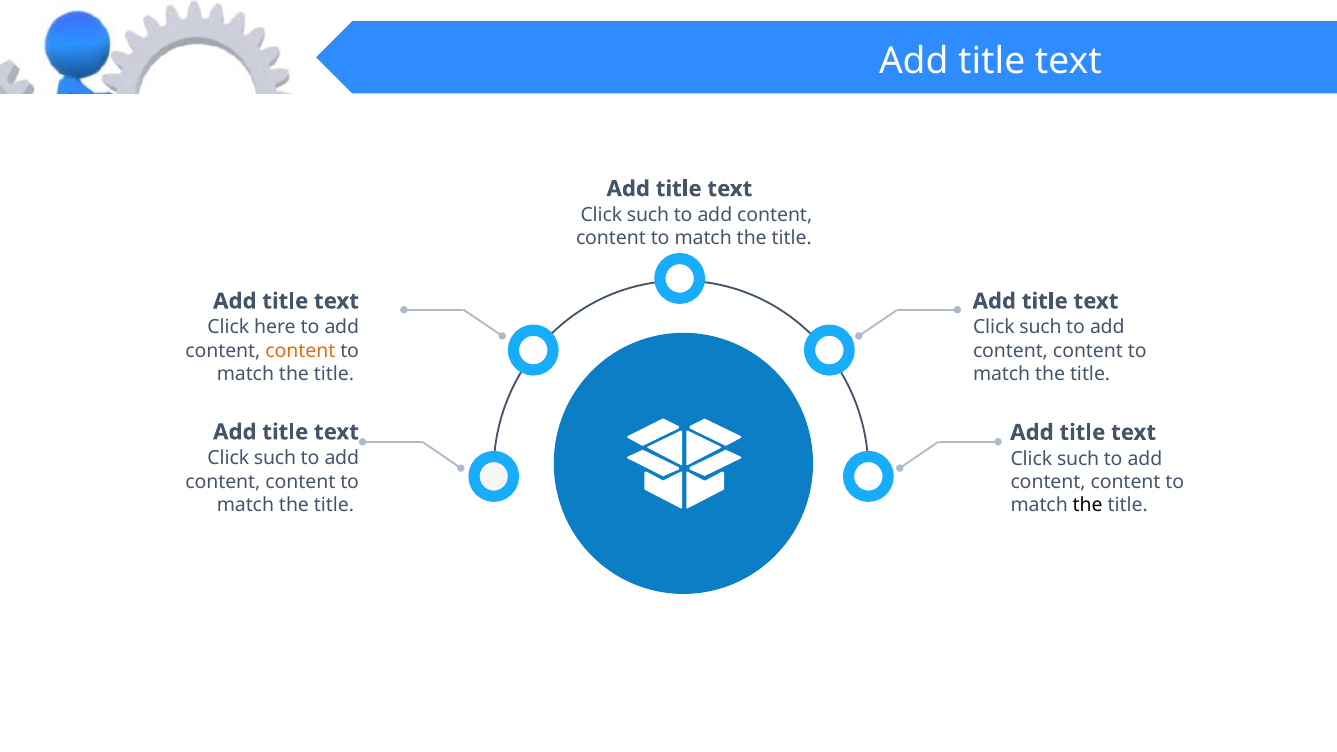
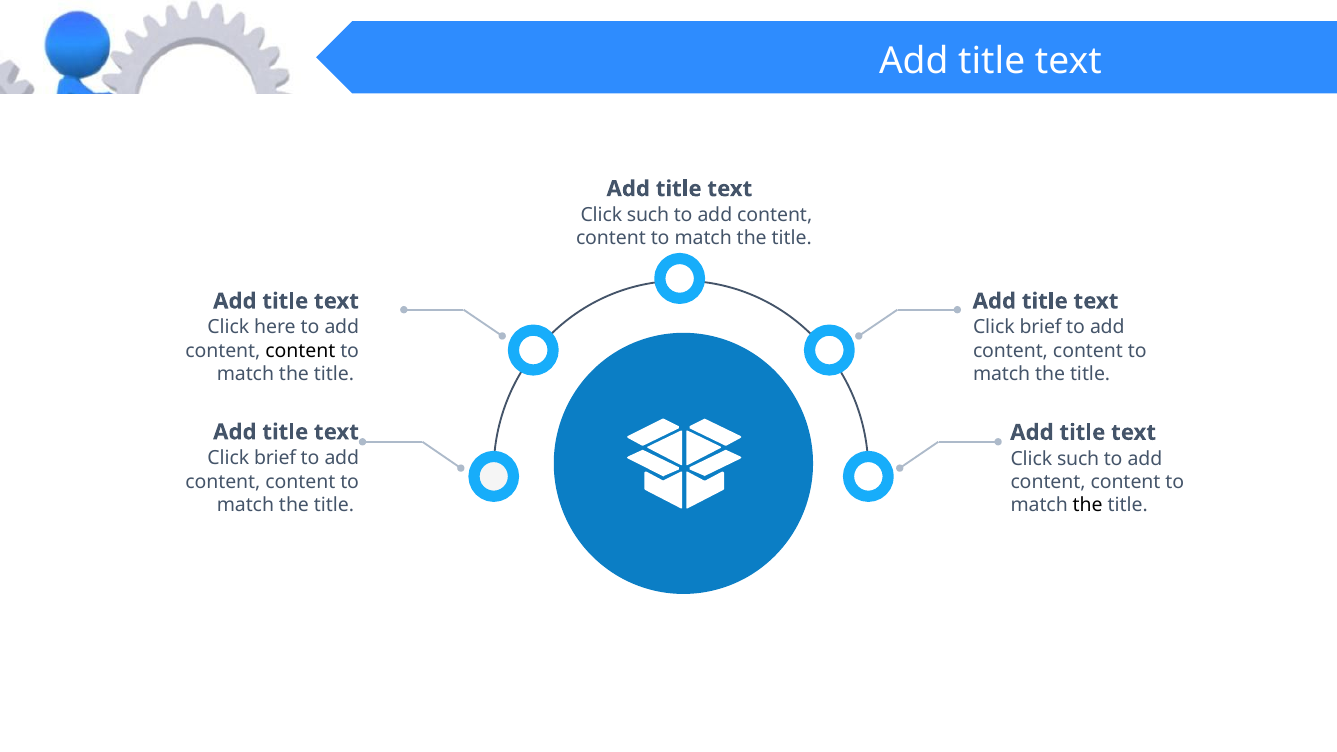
such at (1041, 328): such -> brief
content at (300, 351) colour: orange -> black
such at (275, 458): such -> brief
